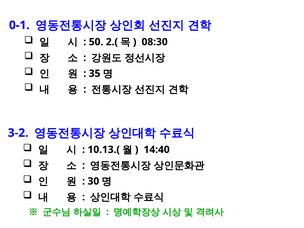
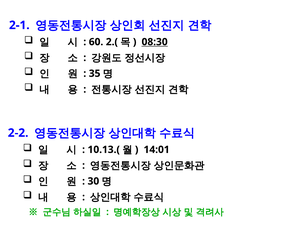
0-1: 0-1 -> 2-1
50: 50 -> 60
08:30 underline: none -> present
3-2: 3-2 -> 2-2
14:40: 14:40 -> 14:01
